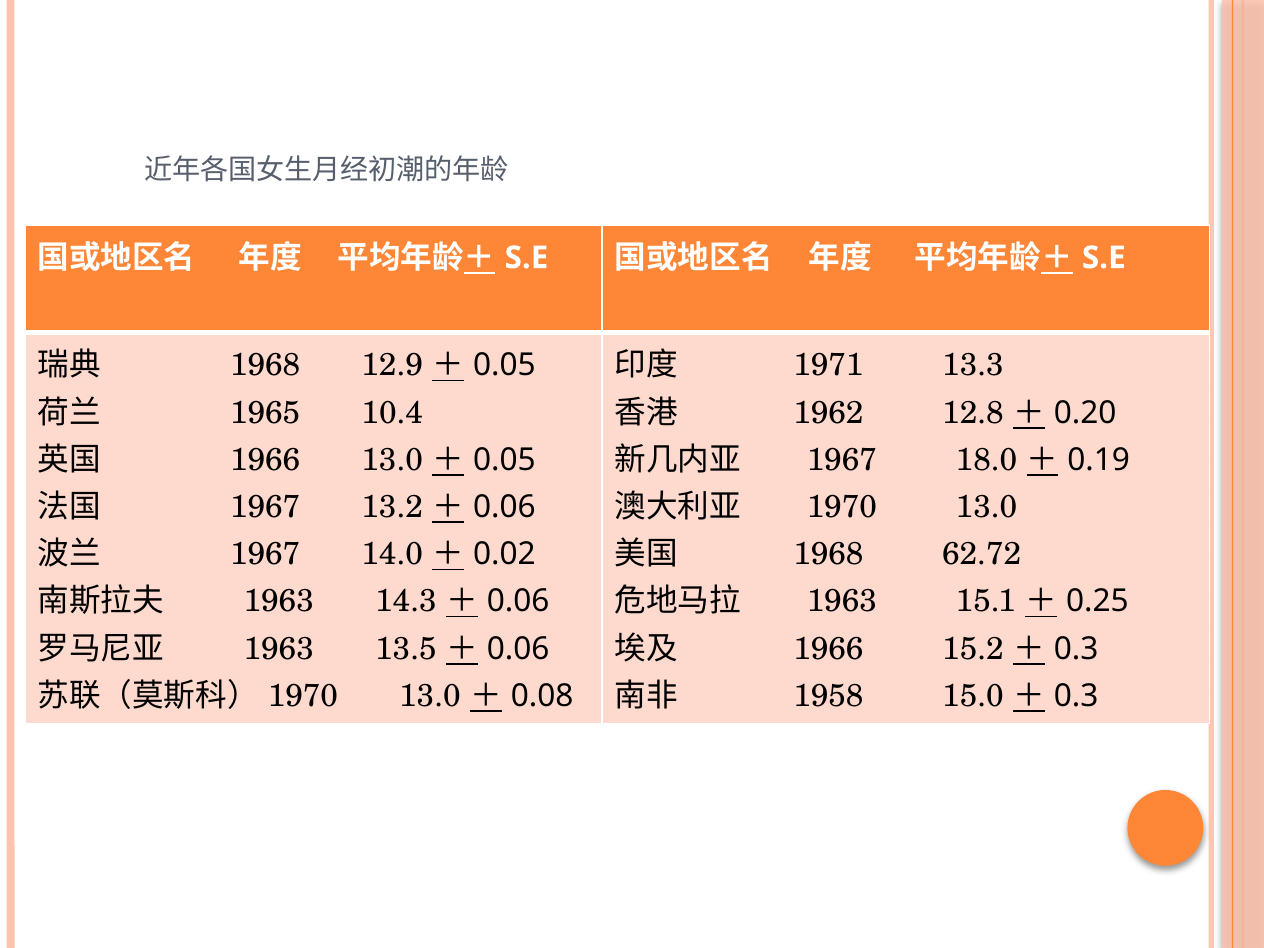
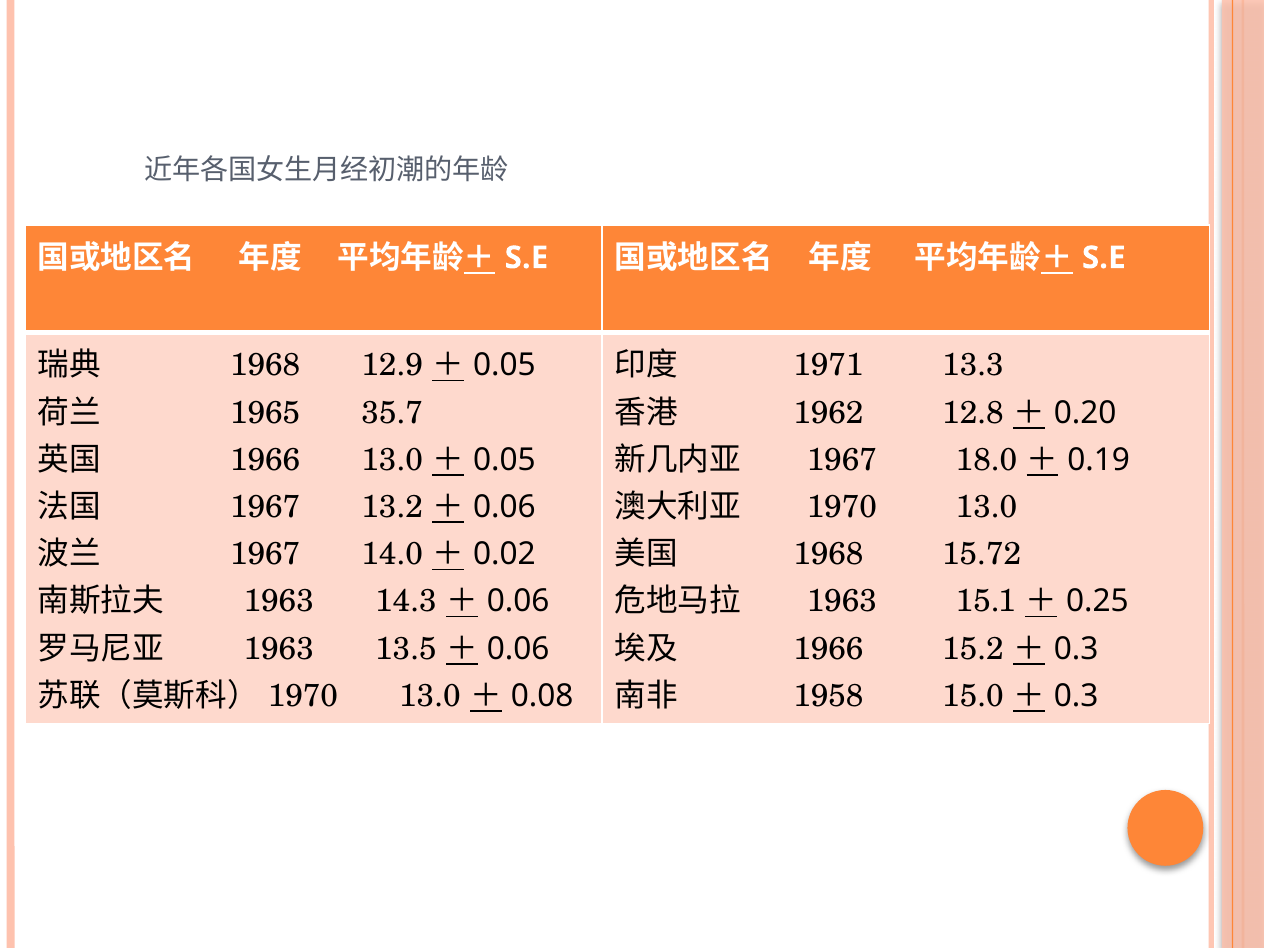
10.4: 10.4 -> 35.7
62.72: 62.72 -> 15.72
